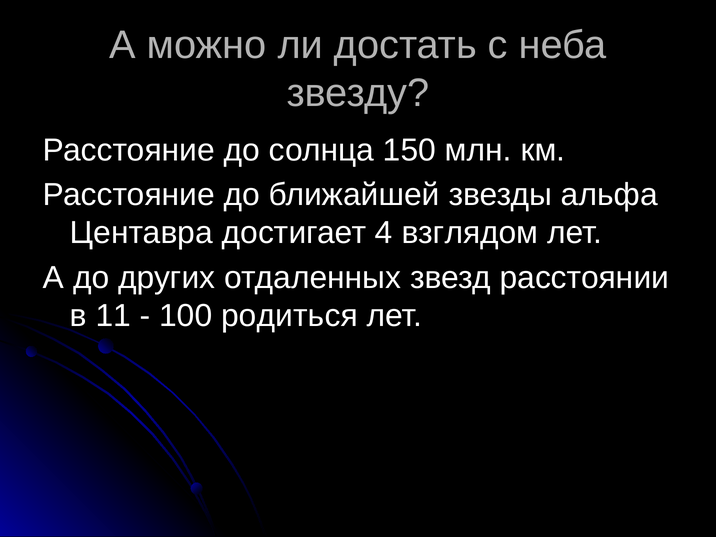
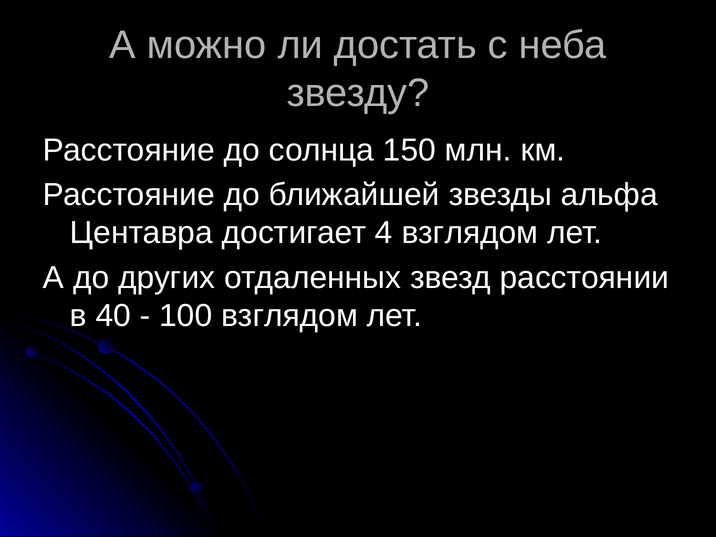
11: 11 -> 40
100 родиться: родиться -> взглядом
